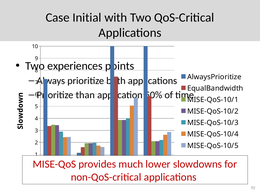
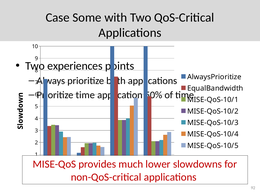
Initial: Initial -> Some
than at (85, 95): than -> time
